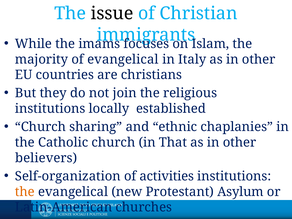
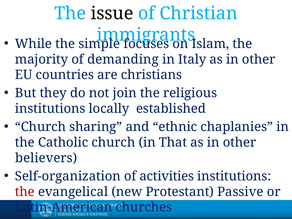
imams: imams -> simple
of evangelical: evangelical -> demanding
the at (25, 192) colour: orange -> red
Asylum: Asylum -> Passive
